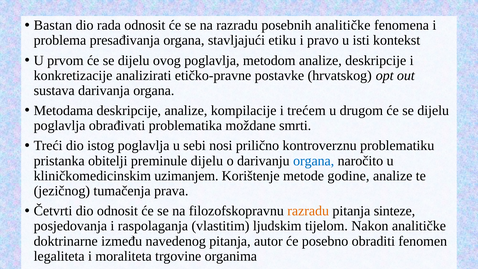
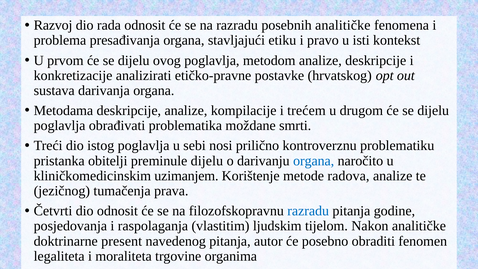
Bastan: Bastan -> Razvoj
godine: godine -> radova
razradu at (308, 211) colour: orange -> blue
sinteze: sinteze -> godine
između: između -> present
